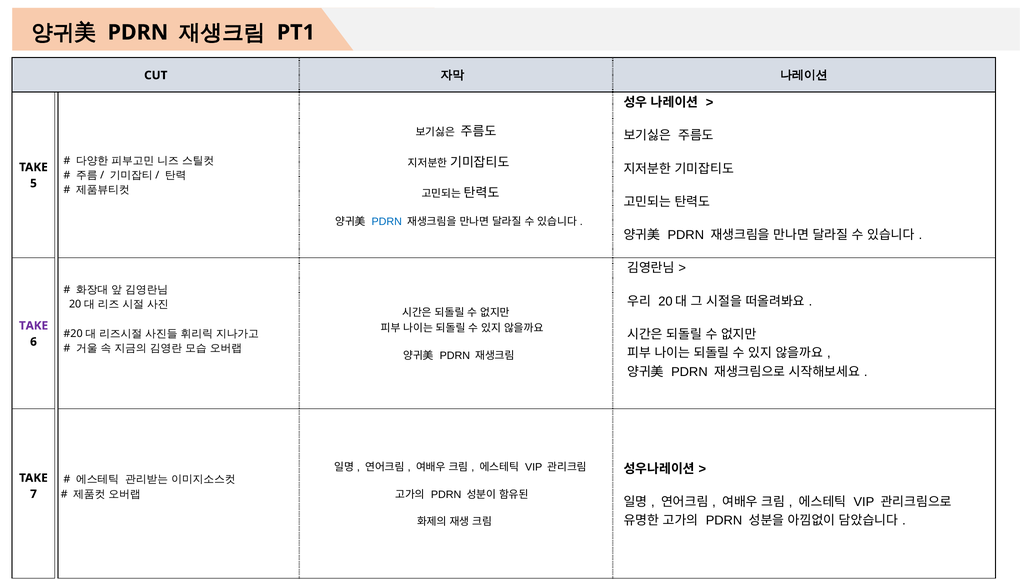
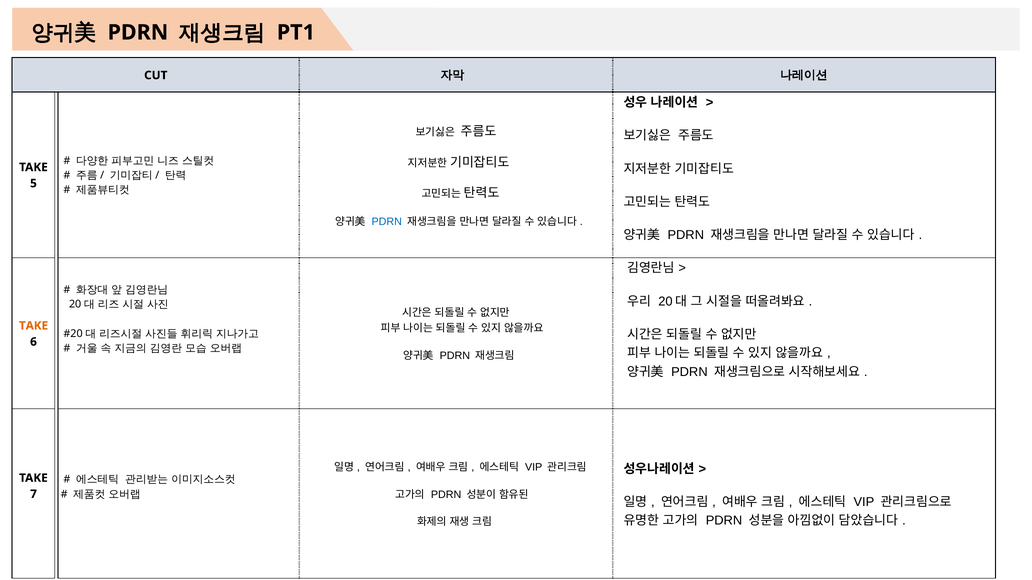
TAKE at (34, 326) colour: purple -> orange
